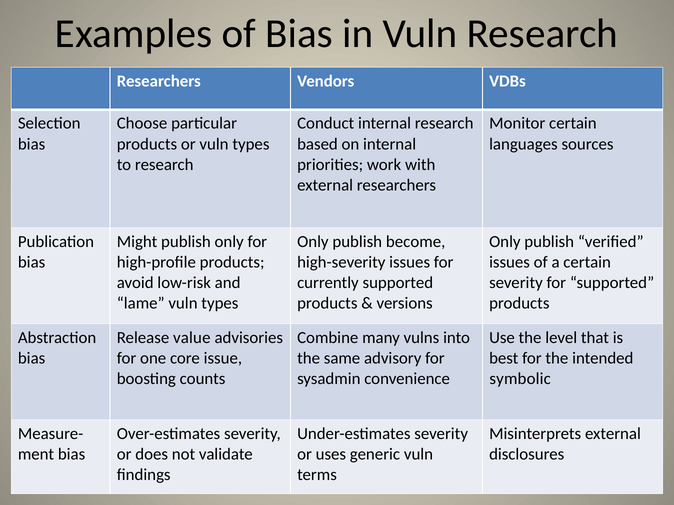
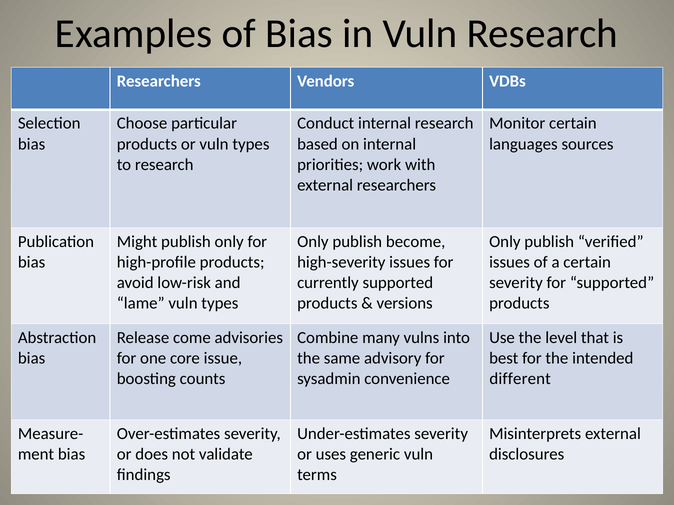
value: value -> come
symbolic: symbolic -> different
